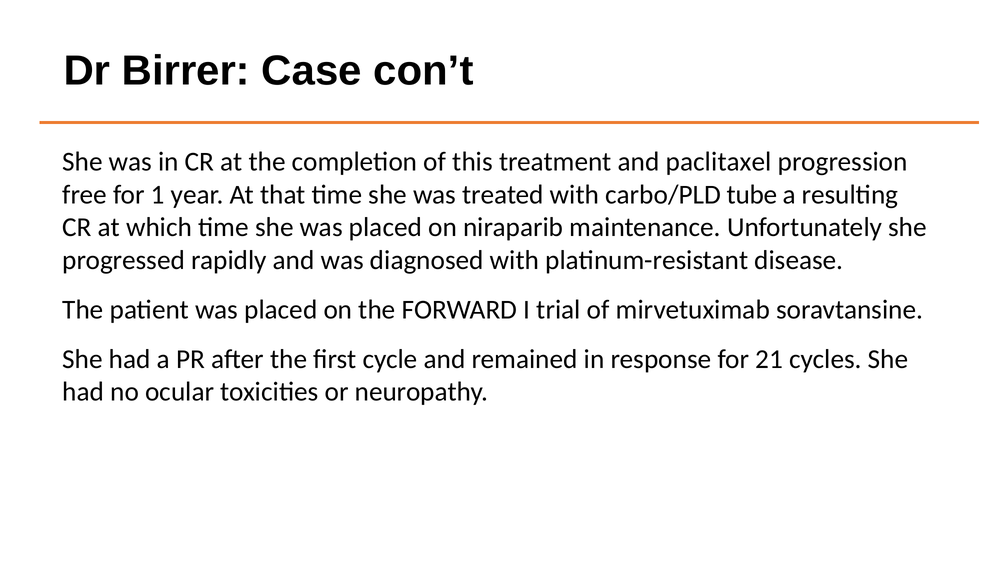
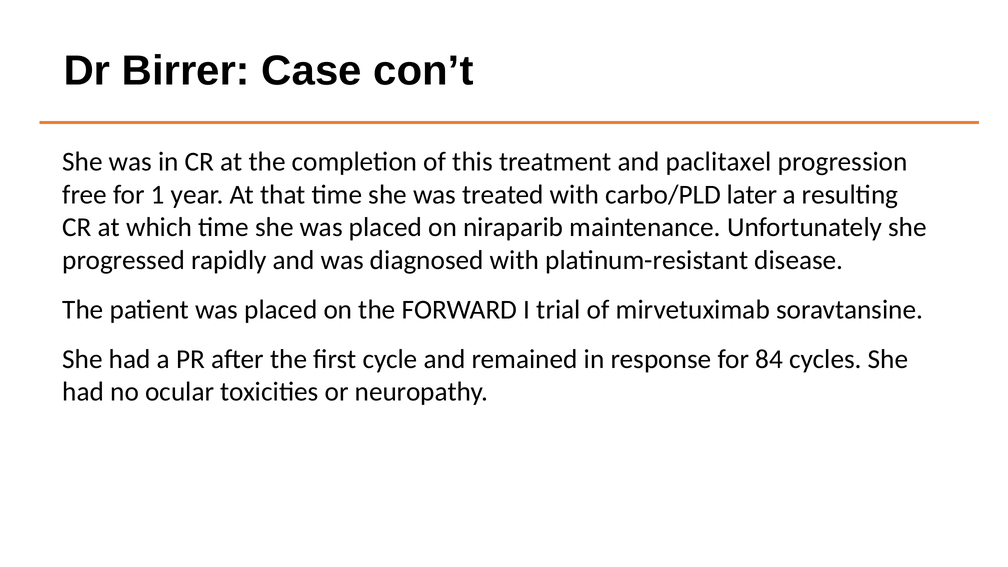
tube: tube -> later
21: 21 -> 84
